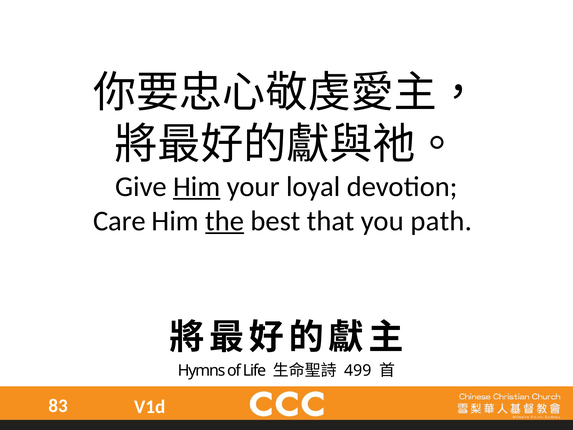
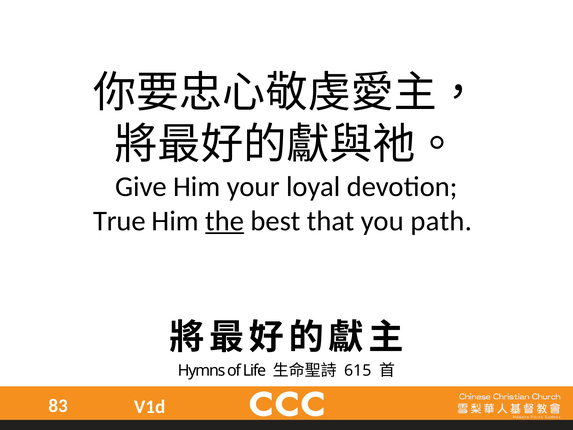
Him at (197, 186) underline: present -> none
Care: Care -> True
499: 499 -> 615
